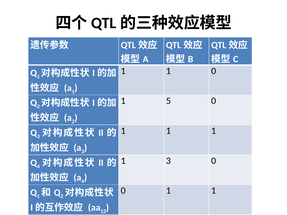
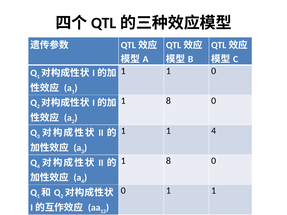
5 at (168, 101): 5 -> 8
1 1 1: 1 -> 4
3 at (168, 161): 3 -> 8
